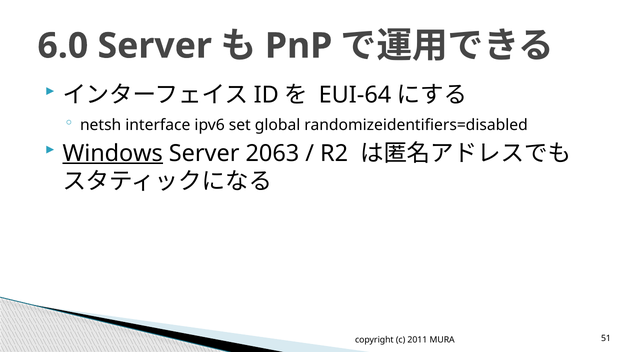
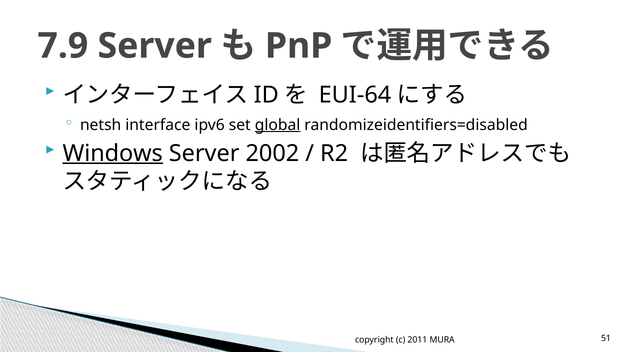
6.0: 6.0 -> 7.9
global underline: none -> present
2063: 2063 -> 2002
